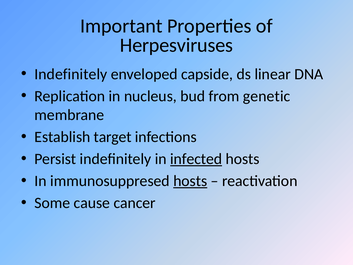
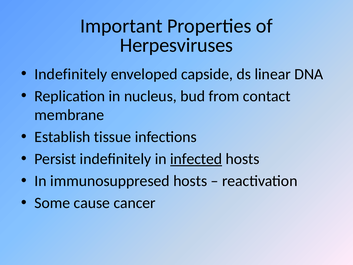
genetic: genetic -> contact
target: target -> tissue
hosts at (190, 181) underline: present -> none
